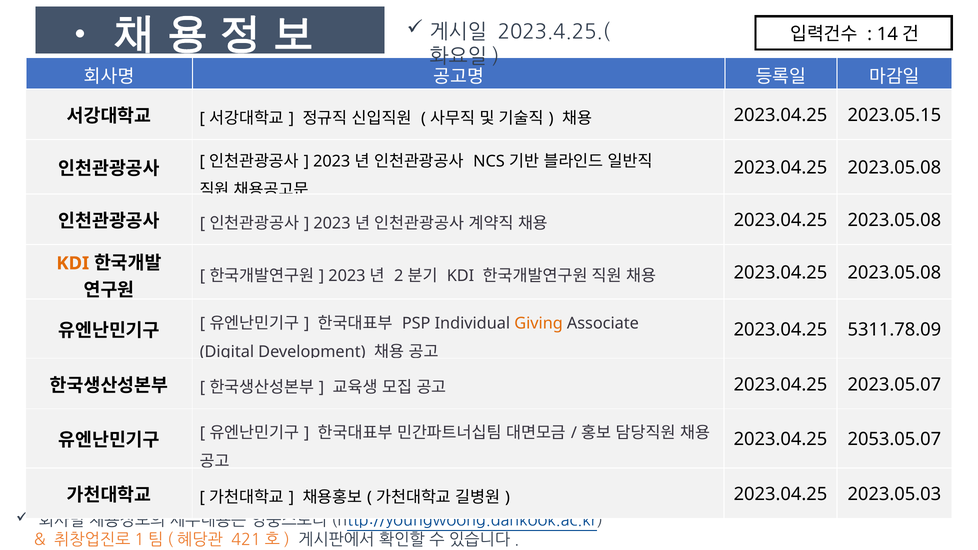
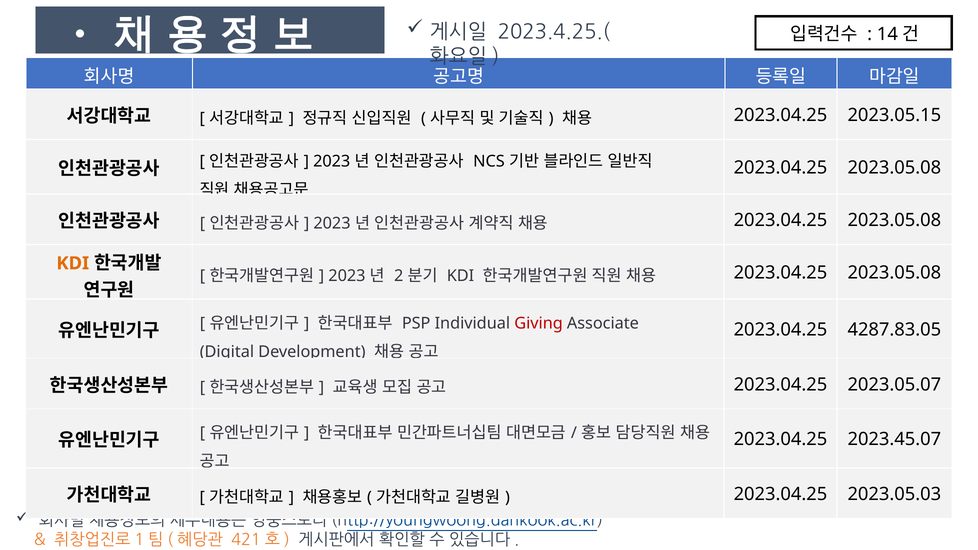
Giving colour: orange -> red
5311.78.09: 5311.78.09 -> 4287.83.05
2053.05.07: 2053.05.07 -> 2023.45.07
